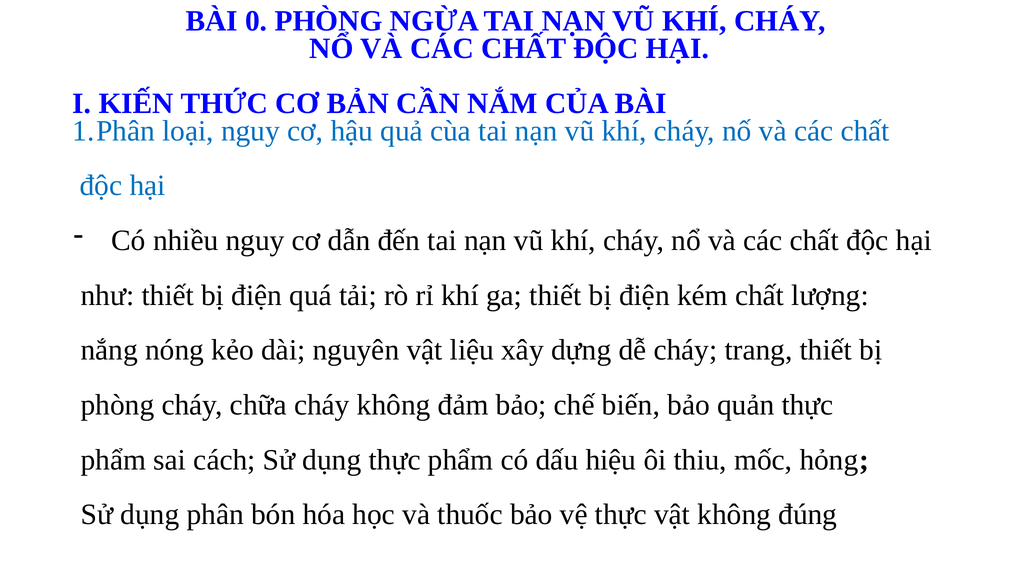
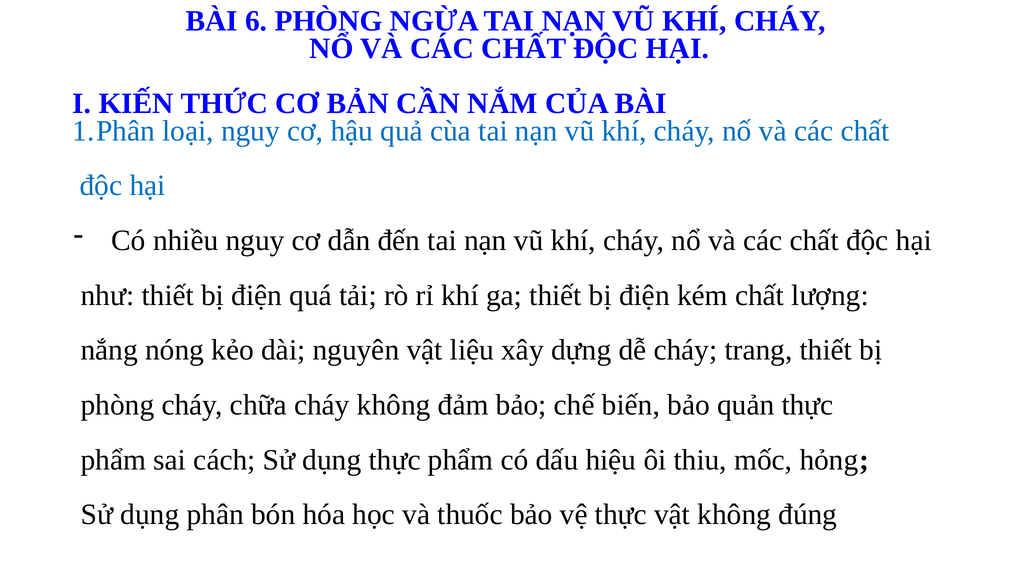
0: 0 -> 6
